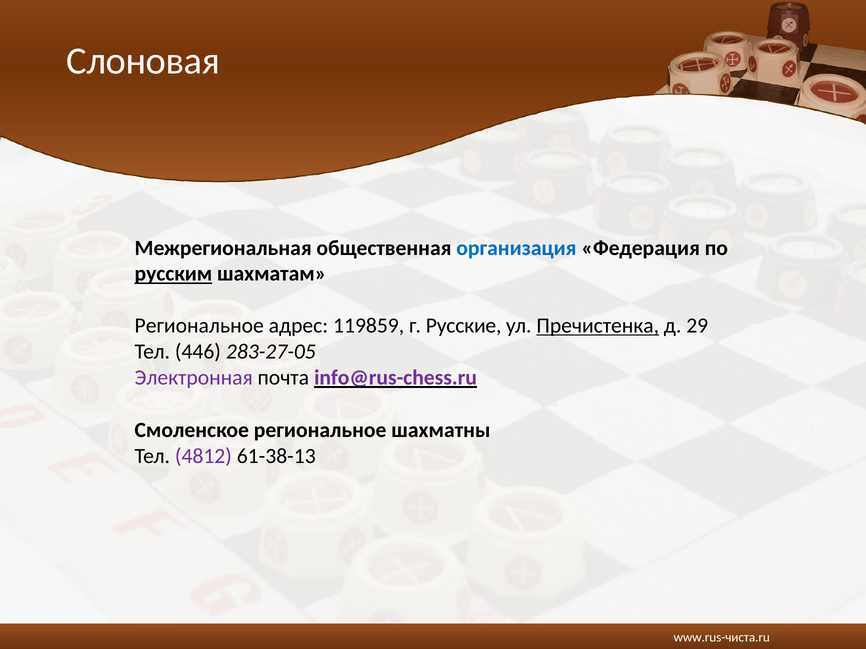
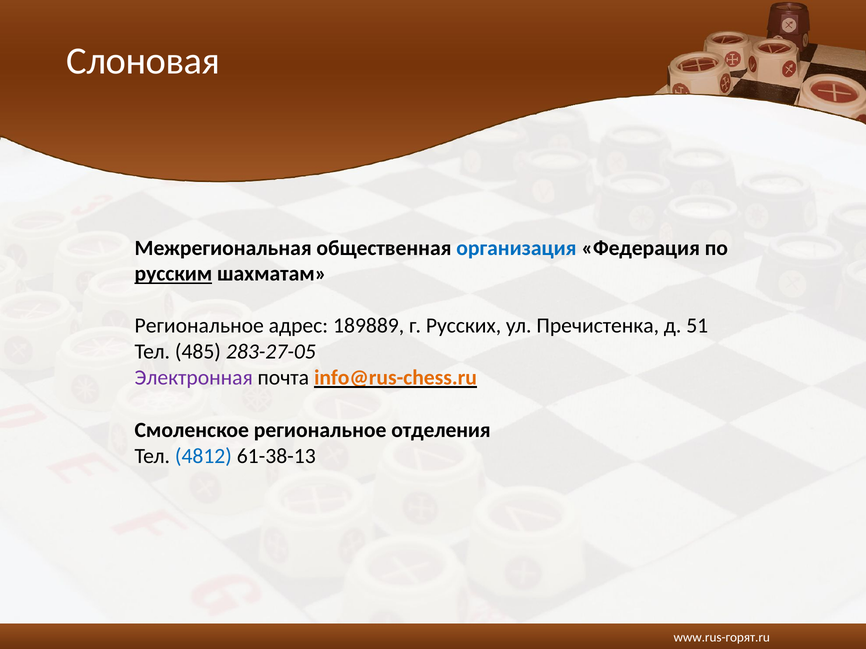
119859: 119859 -> 189889
Русские: Русские -> Русских
Пречистенка underline: present -> none
29: 29 -> 51
446: 446 -> 485
info@rus-chess.ru colour: purple -> orange
шахматны: шахматны -> отделения
4812 colour: purple -> blue
www.rus-чиста.ru: www.rus-чиста.ru -> www.rus-горят.ru
